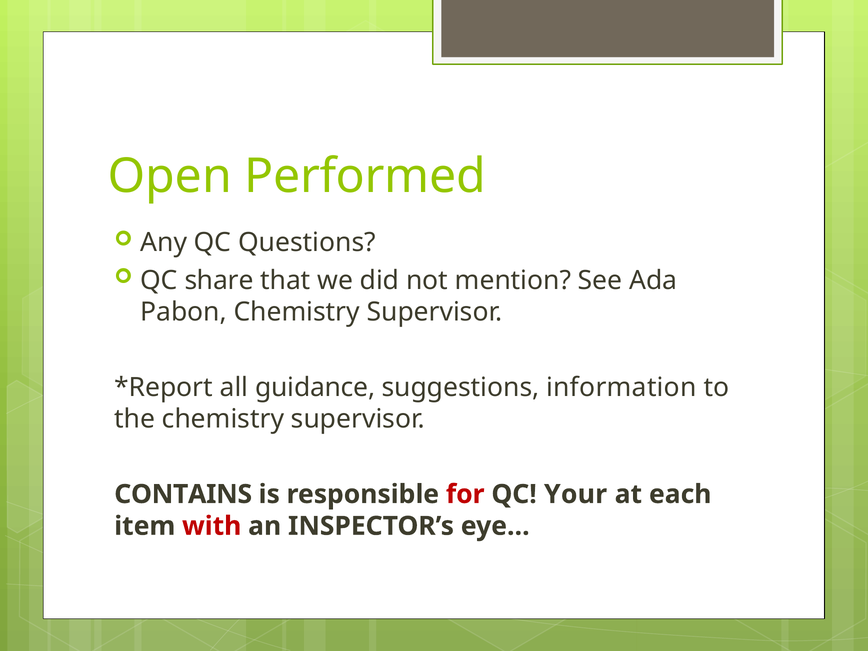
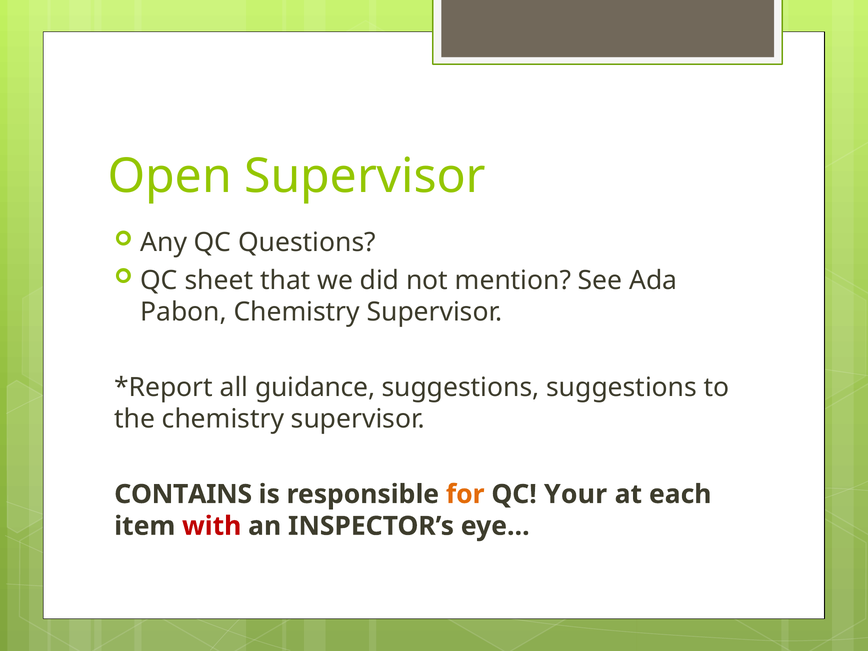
Open Performed: Performed -> Supervisor
share: share -> sheet
suggestions information: information -> suggestions
for colour: red -> orange
